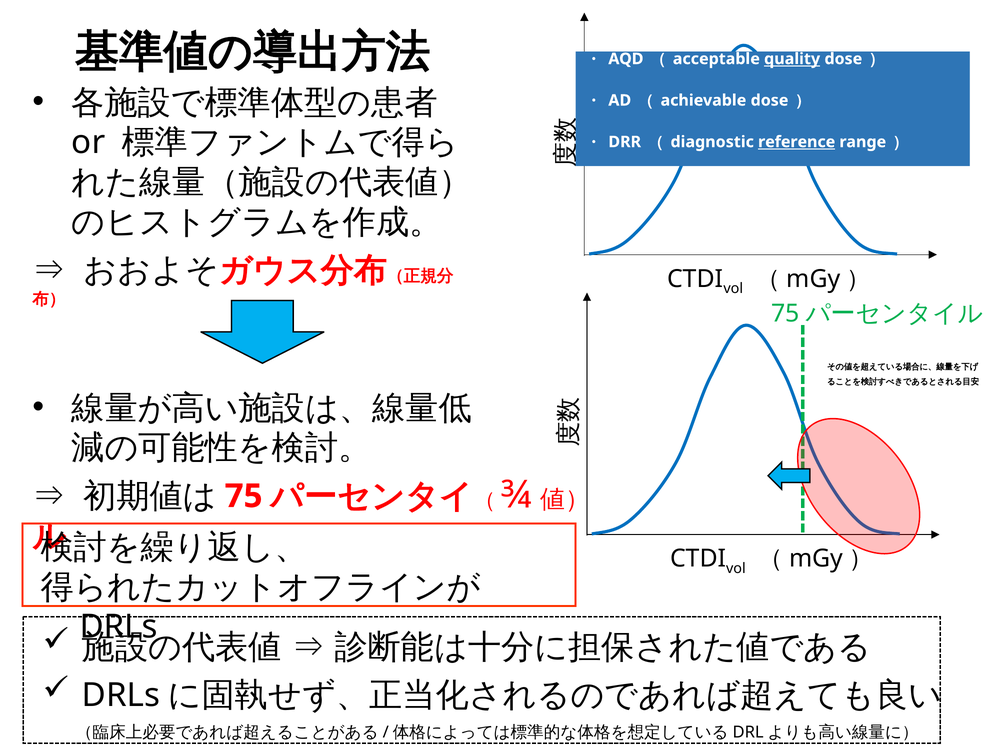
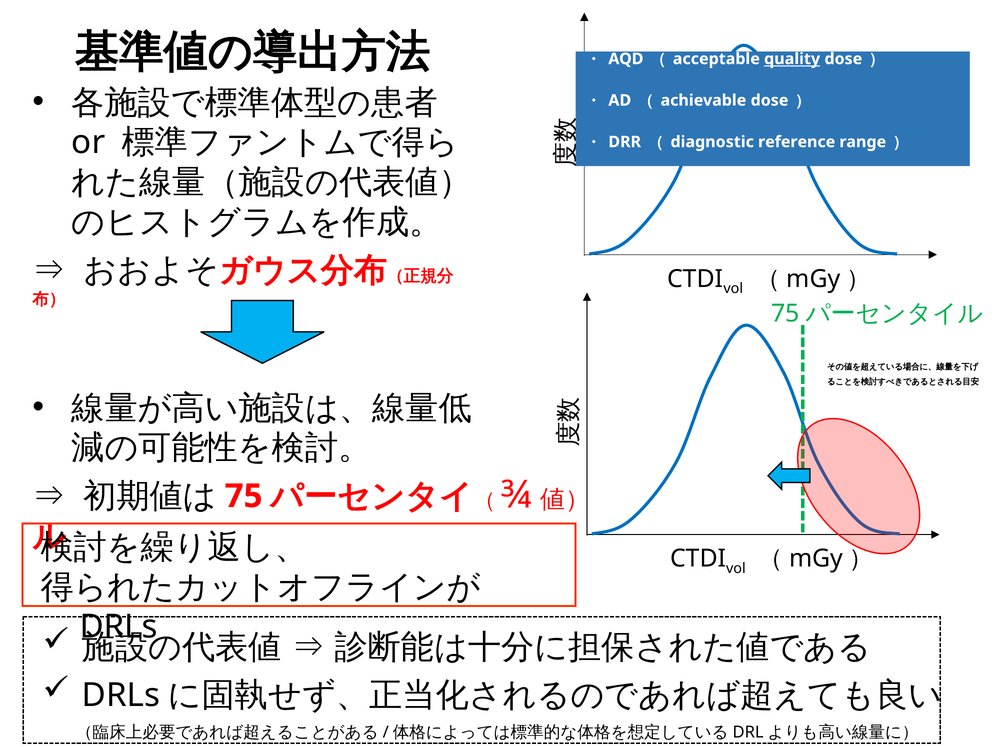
reference underline: present -> none
